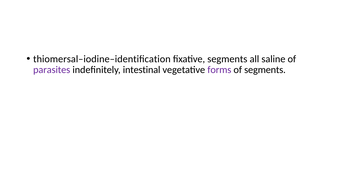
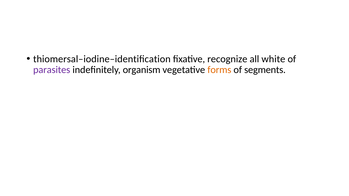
ﬁxative segments: segments -> recognize
saline: saline -> white
intestinal: intestinal -> organism
forms colour: purple -> orange
